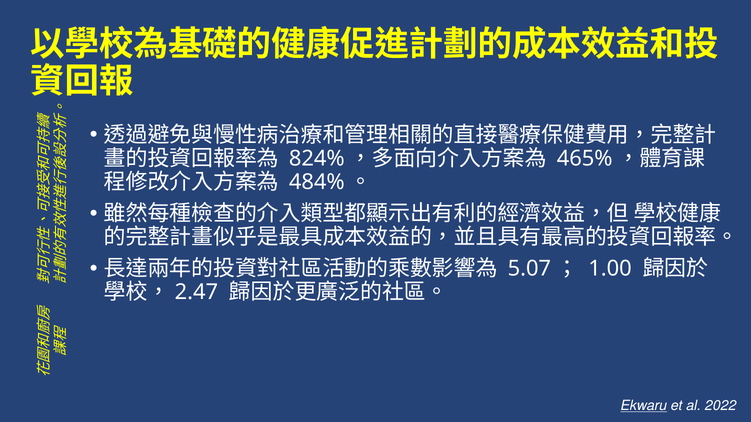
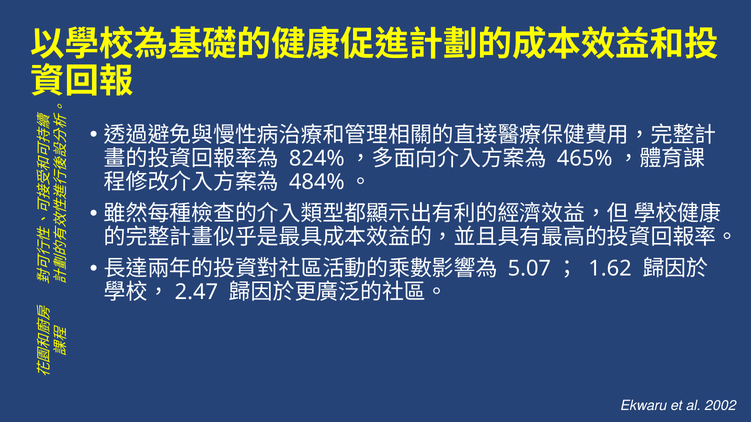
1.00: 1.00 -> 1.62
Ekwaru underline: present -> none
2022: 2022 -> 2002
